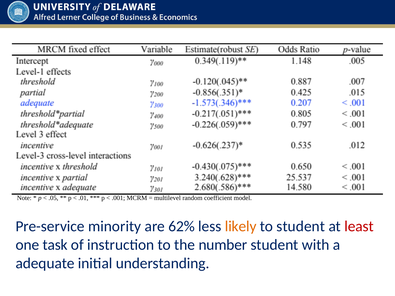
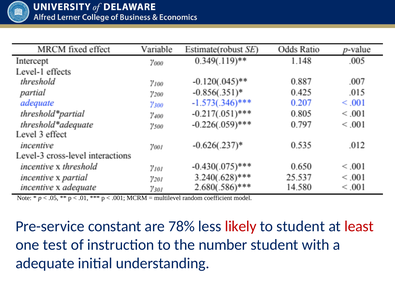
minority: minority -> constant
62%: 62% -> 78%
likely colour: orange -> red
task: task -> test
